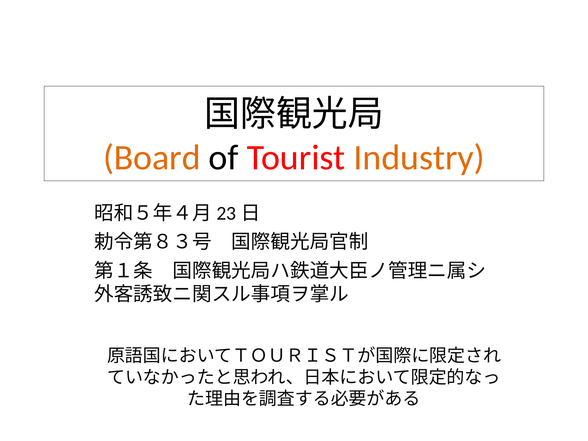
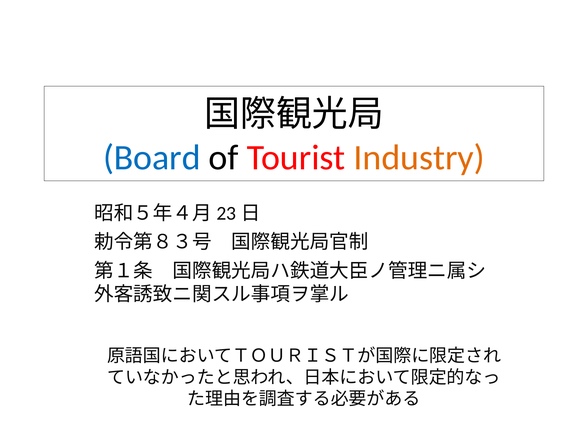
Board colour: orange -> blue
